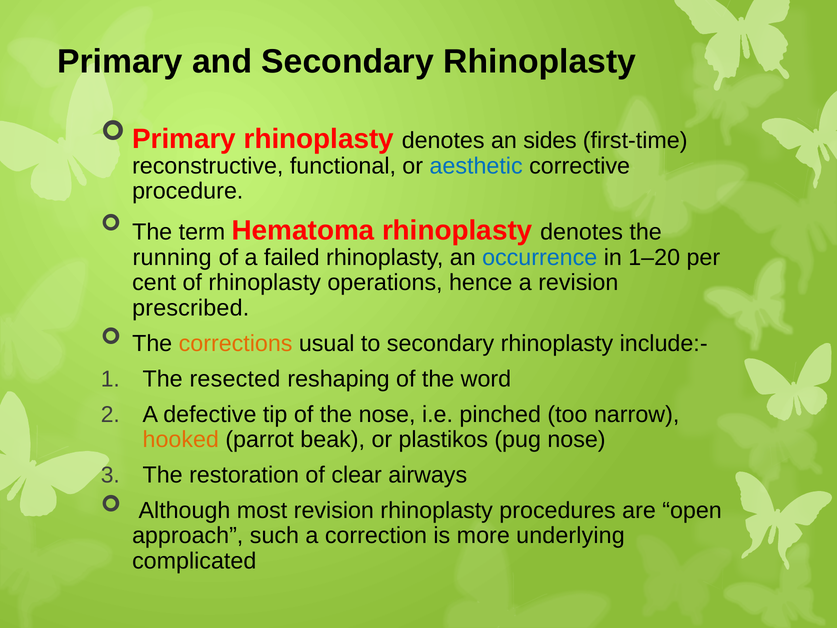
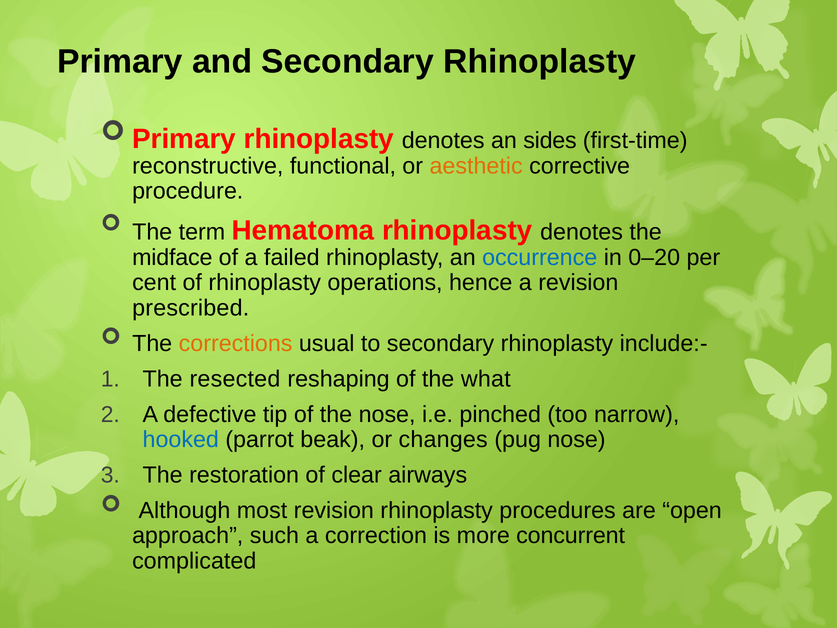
aesthetic colour: blue -> orange
running: running -> midface
1–20: 1–20 -> 0–20
word: word -> what
hooked colour: orange -> blue
plastikos: plastikos -> changes
underlying: underlying -> concurrent
